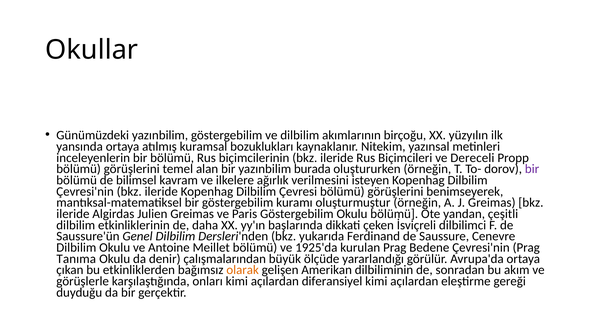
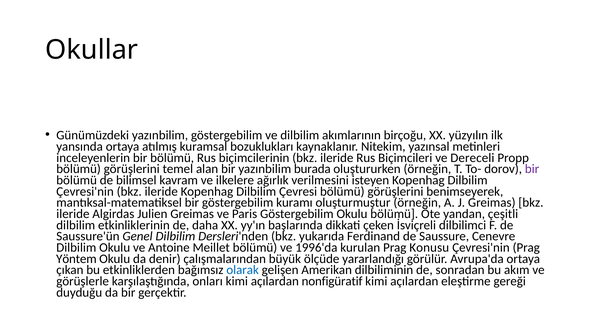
1925'da: 1925'da -> 1996'da
Bedene: Bedene -> Konusu
Tanıma: Tanıma -> Yöntem
olarak colour: orange -> blue
diferansiyel: diferansiyel -> nonfigüratif
